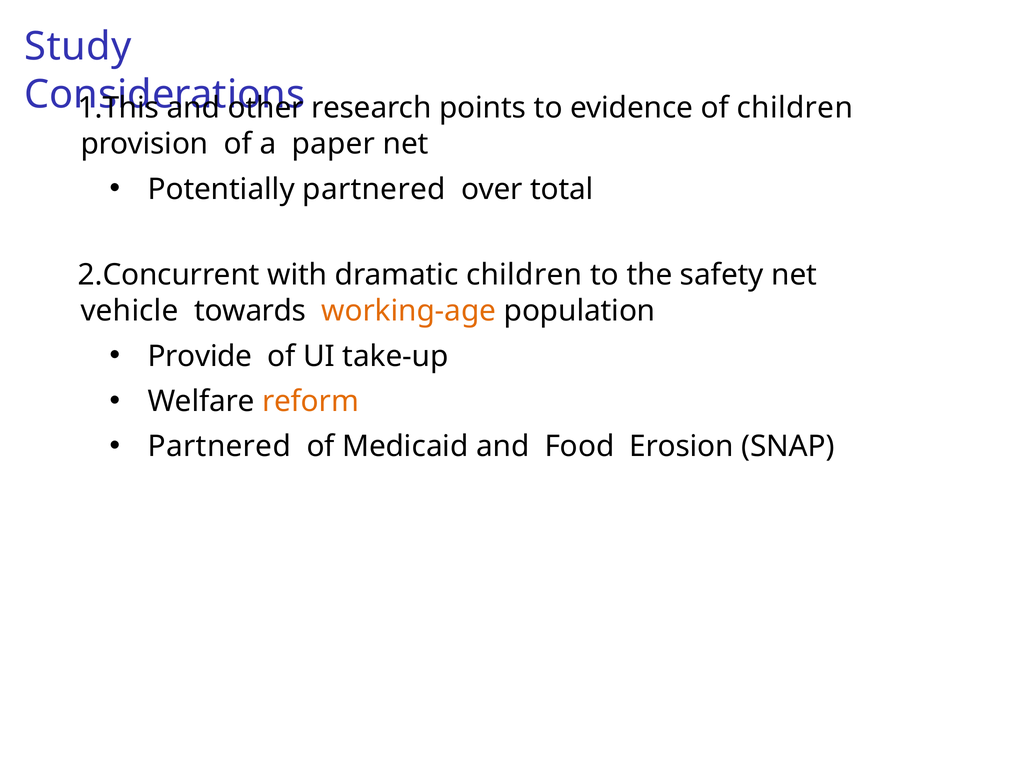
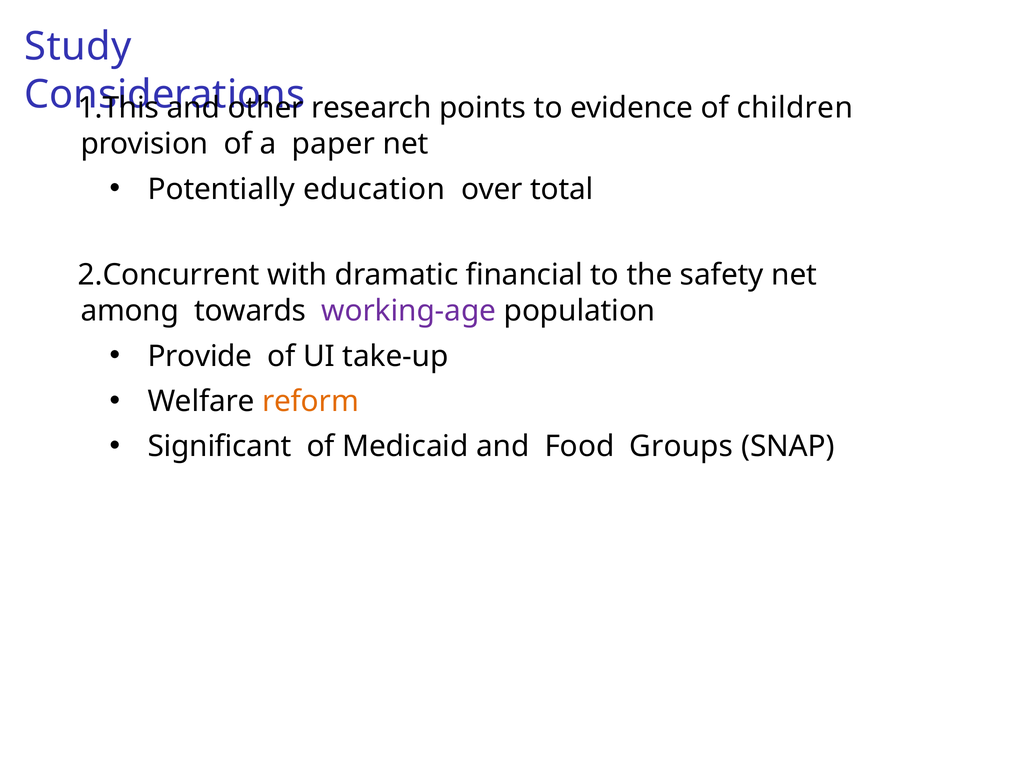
Potentially partnered: partnered -> education
dramatic children: children -> financial
vehicle: vehicle -> among
working-age colour: orange -> purple
Partnered at (219, 446): Partnered -> Significant
Erosion: Erosion -> Groups
